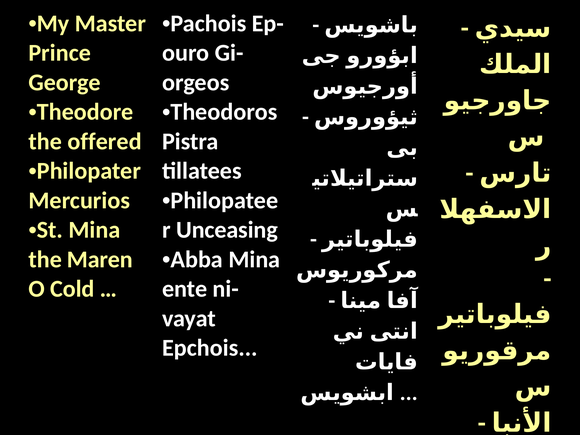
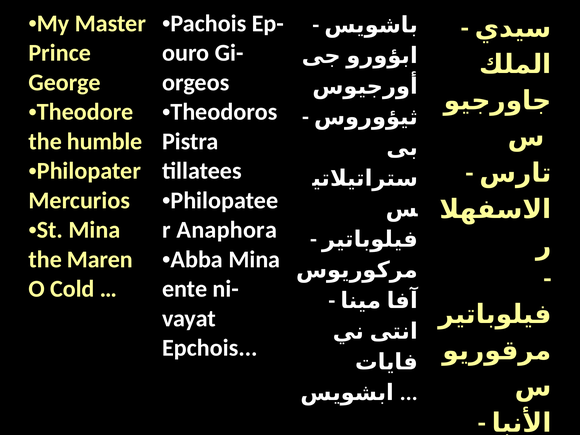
offered: offered -> humble
Unceasing: Unceasing -> Anaphora
